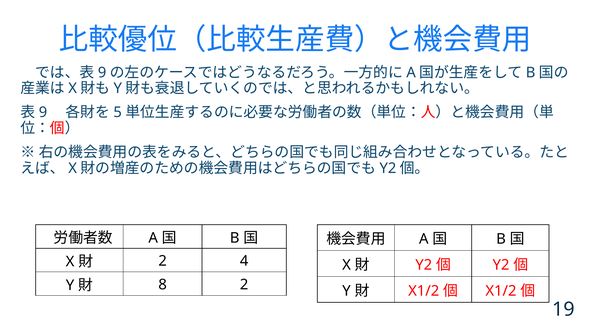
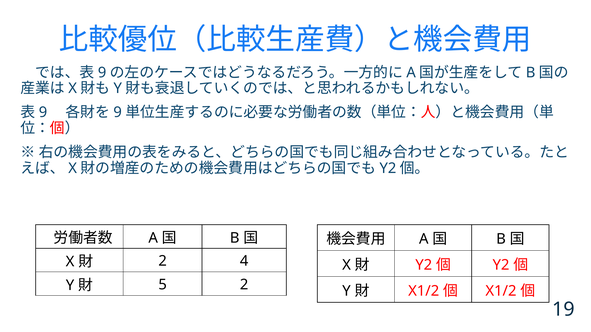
5 at (118, 113): 5 -> 9
8: 8 -> 5
